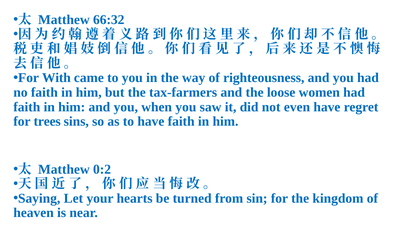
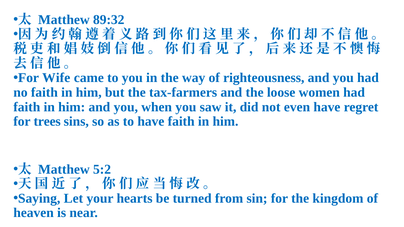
66:32: 66:32 -> 89:32
With: With -> Wife
0:2: 0:2 -> 5:2
